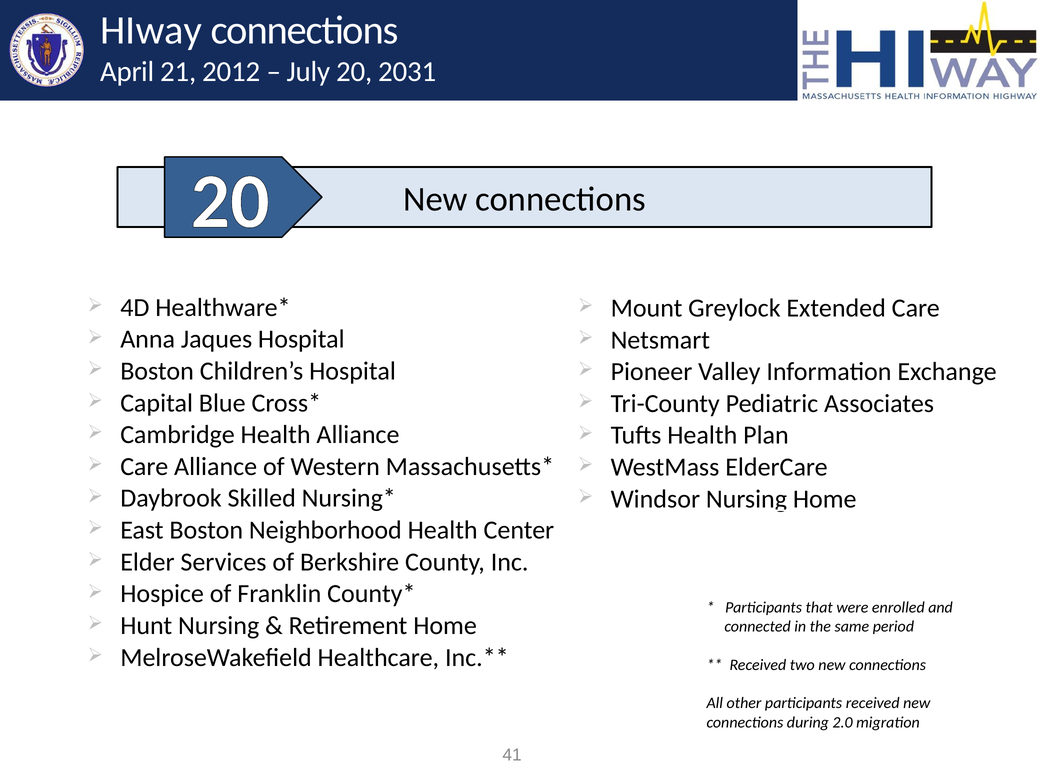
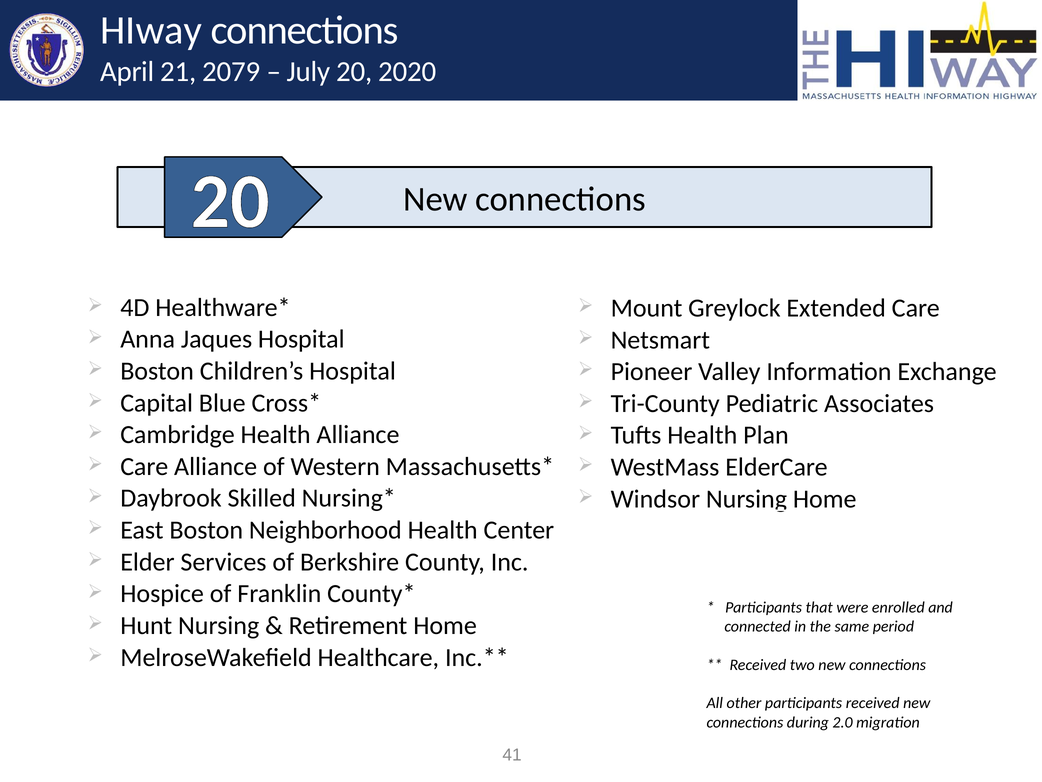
2012: 2012 -> 2079
2031: 2031 -> 2020
